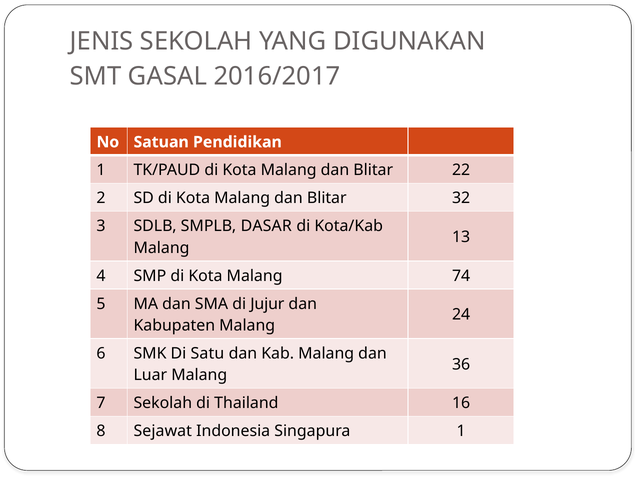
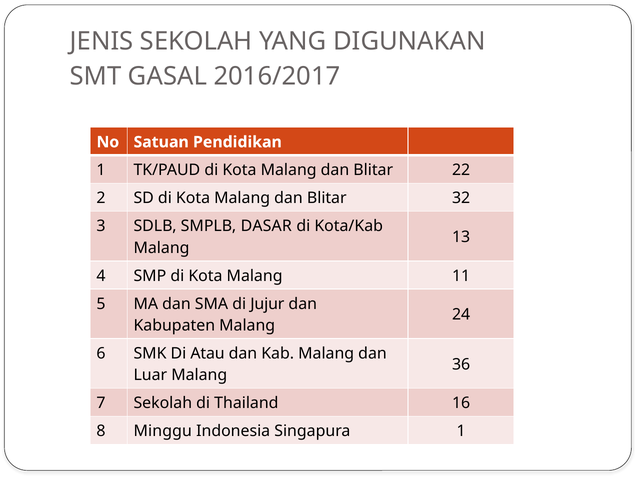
74: 74 -> 11
Satu: Satu -> Atau
Sejawat: Sejawat -> Minggu
